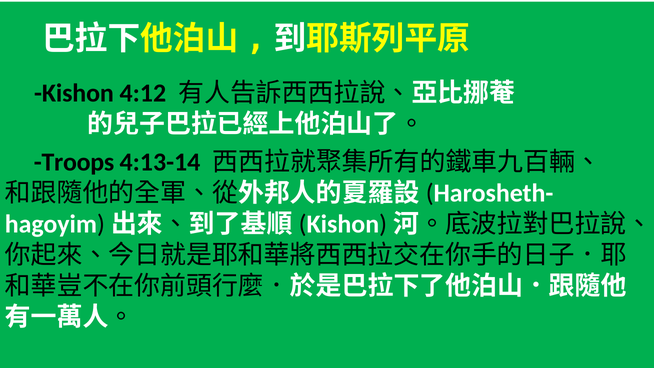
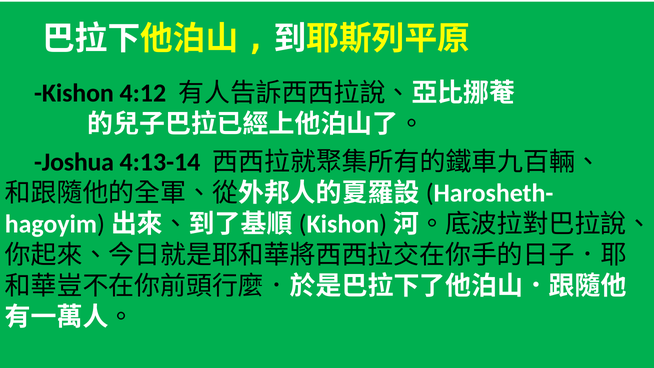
Troops: Troops -> Joshua
